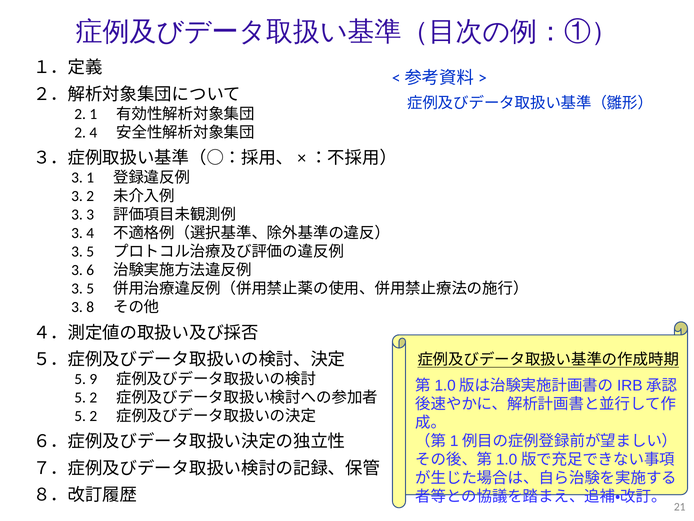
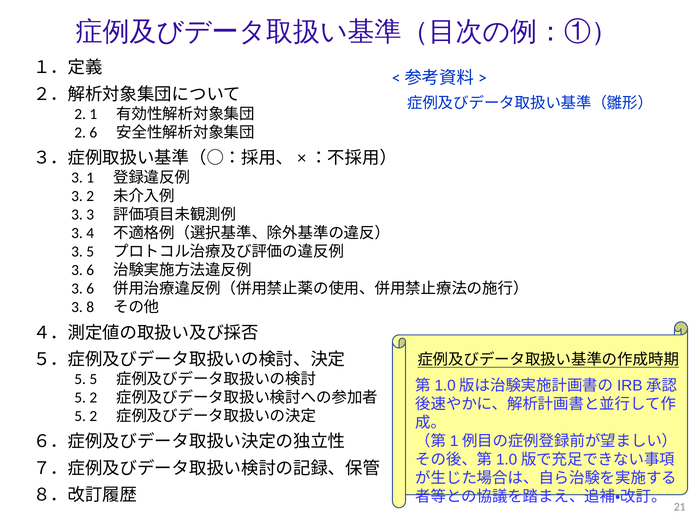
2 4: 4 -> 6
5 at (90, 288): 5 -> 6
5 9: 9 -> 5
